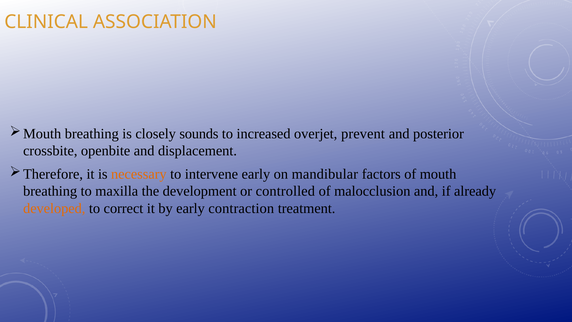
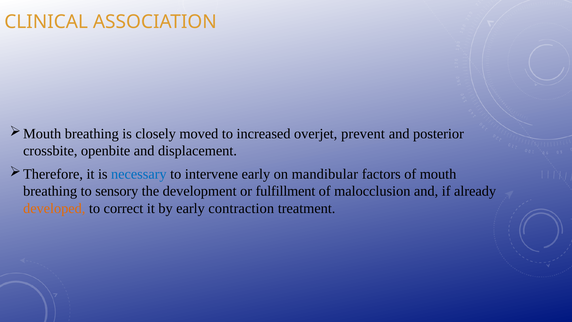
sounds: sounds -> moved
necessary colour: orange -> blue
maxilla: maxilla -> sensory
controlled: controlled -> fulfillment
